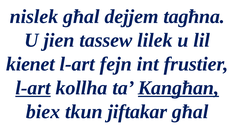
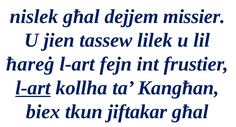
tagħna: tagħna -> missier
kienet: kienet -> ħareġ
Kangħan underline: present -> none
